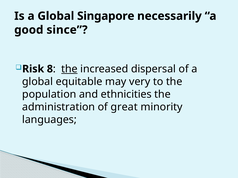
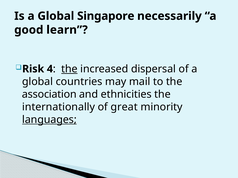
since: since -> learn
8: 8 -> 4
equitable: equitable -> countries
very: very -> mail
population: population -> association
administration: administration -> internationally
languages underline: none -> present
